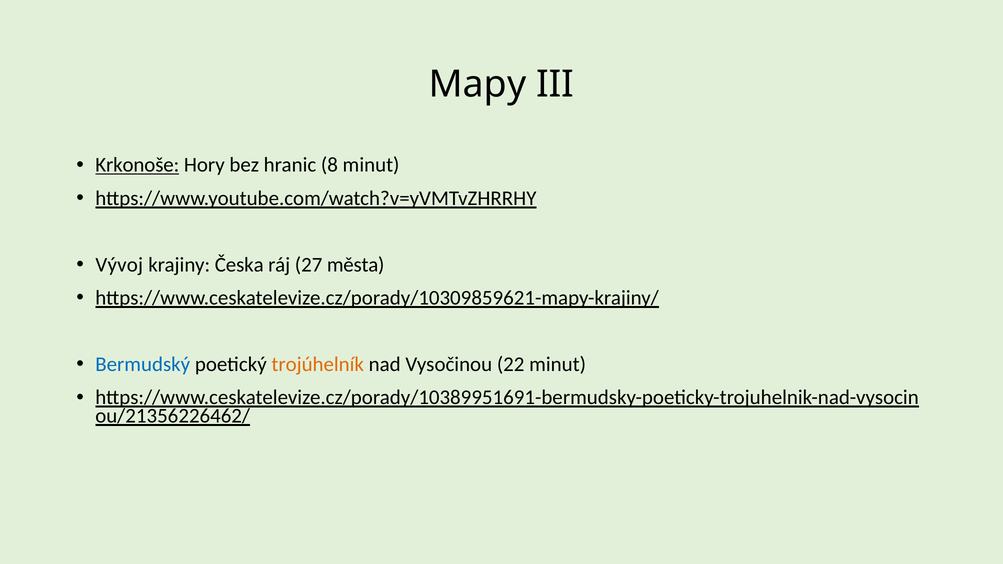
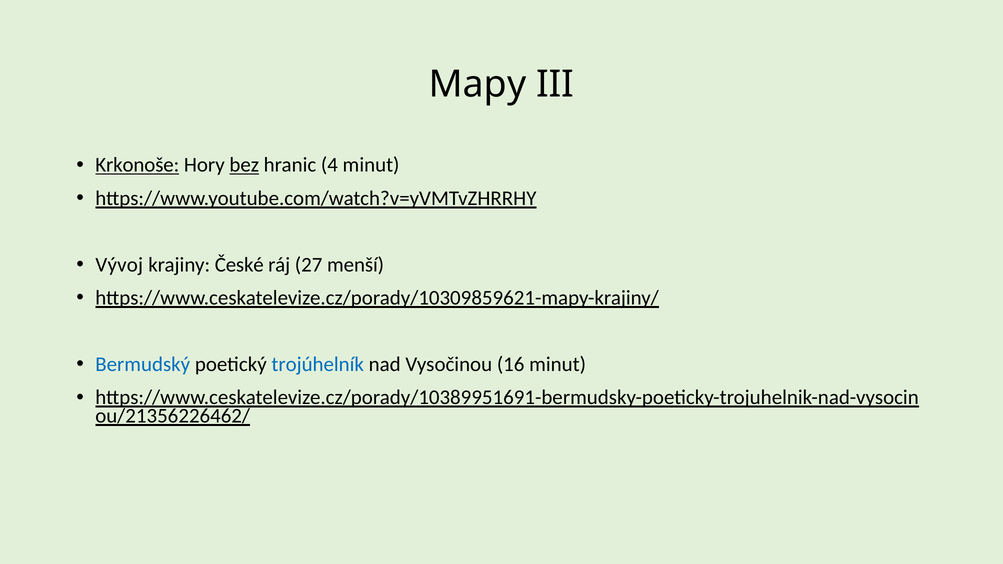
bez underline: none -> present
8: 8 -> 4
Česka: Česka -> České
města: města -> menší
trojúhelník colour: orange -> blue
22: 22 -> 16
